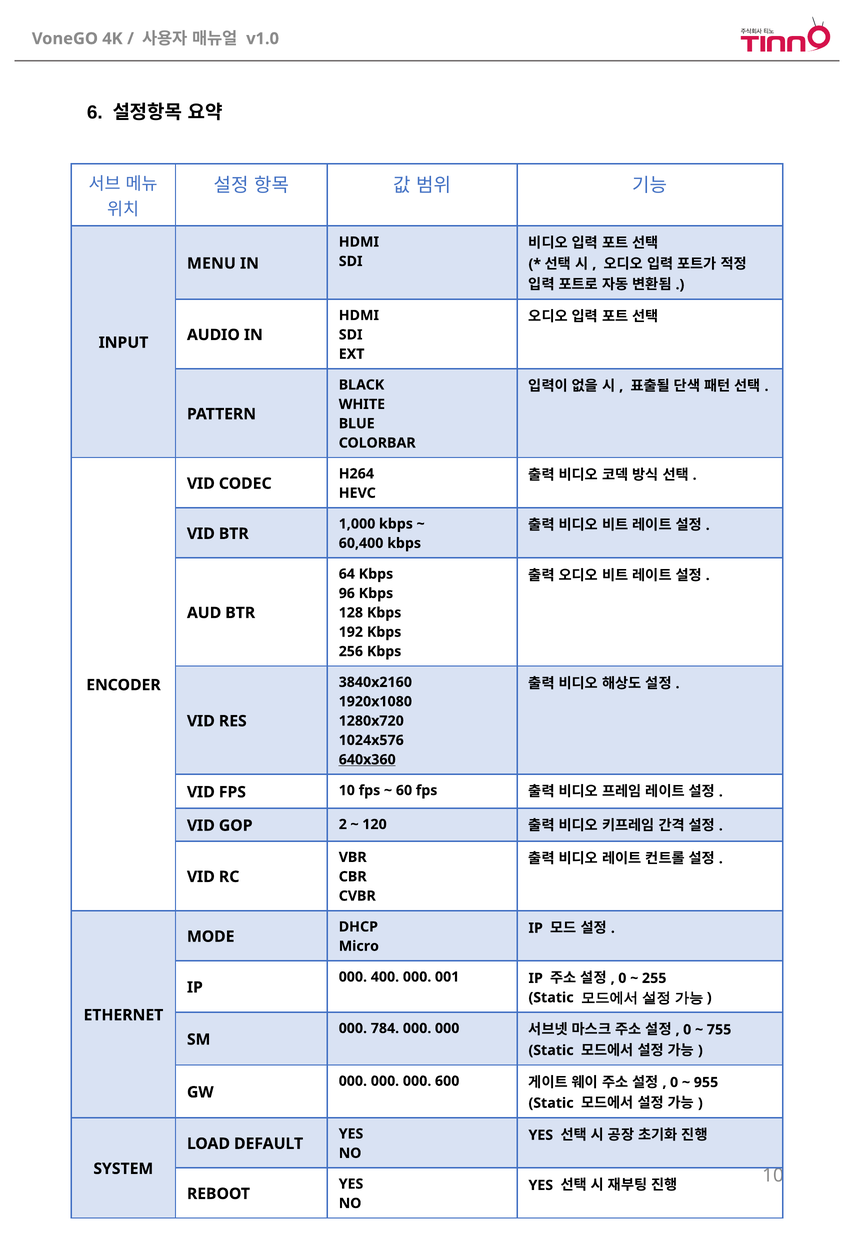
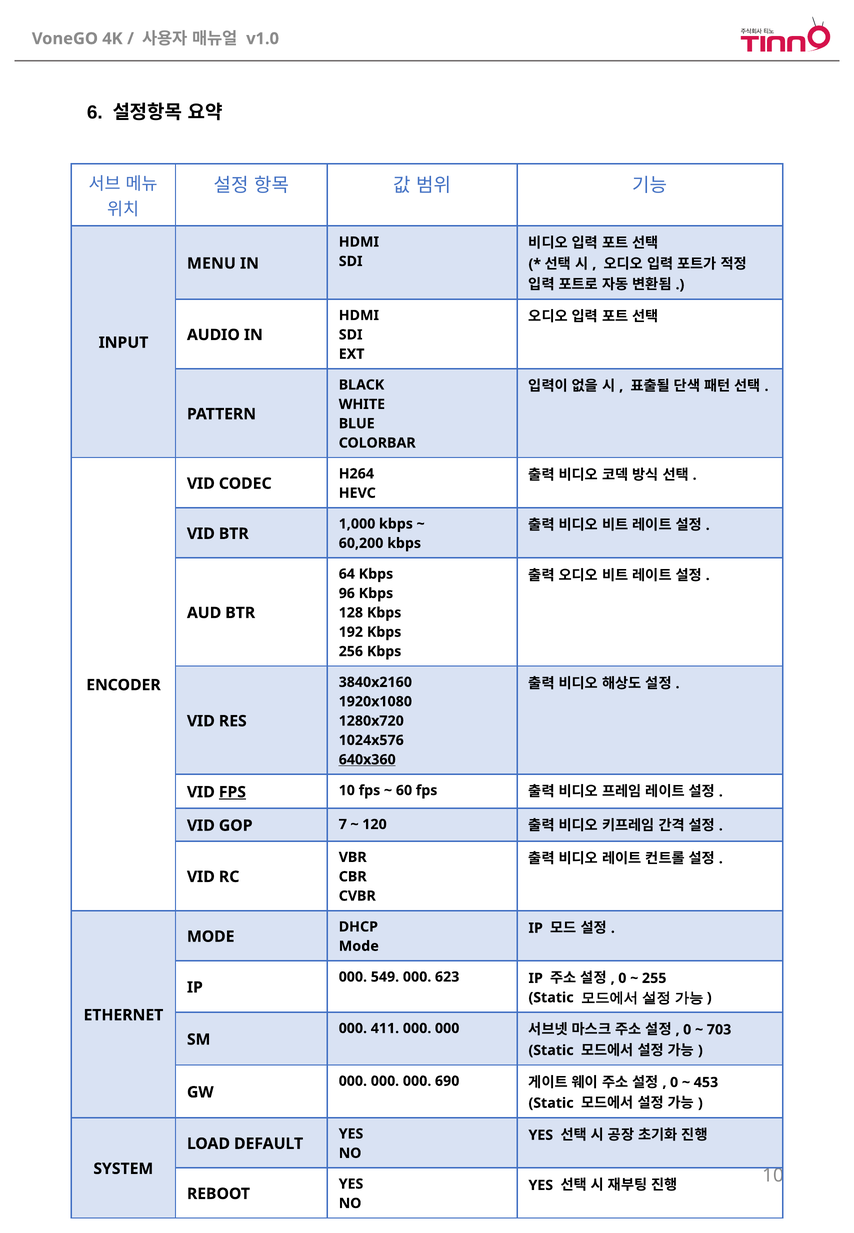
60,400: 60,400 -> 60,200
FPS at (232, 793) underline: none -> present
2: 2 -> 7
Micro at (359, 947): Micro -> Mode
400: 400 -> 549
001: 001 -> 623
784: 784 -> 411
755: 755 -> 703
600: 600 -> 690
955: 955 -> 453
